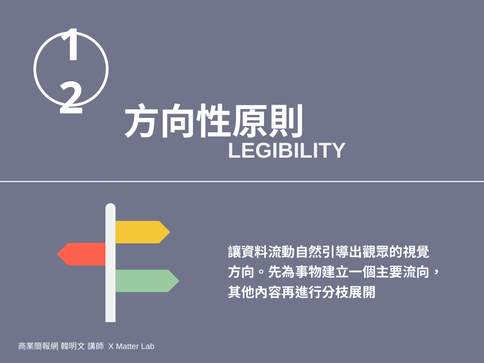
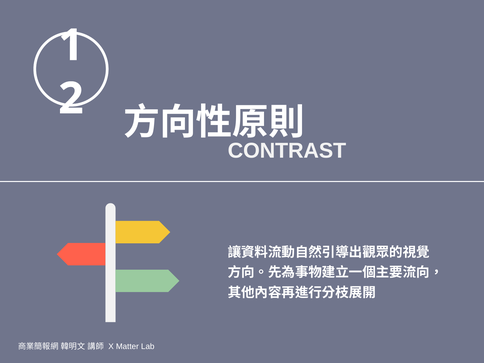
LEGIBILITY: LEGIBILITY -> CONTRAST
